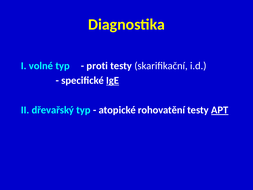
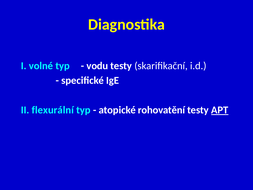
proti: proti -> vodu
IgE underline: present -> none
dřevařský: dřevařský -> flexurální
